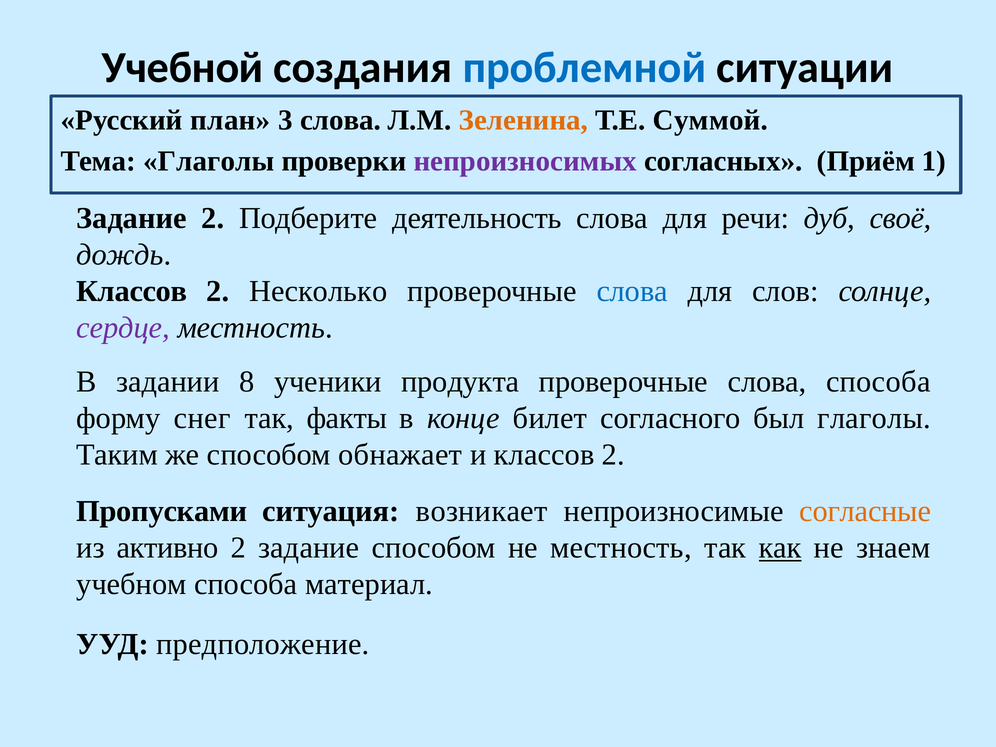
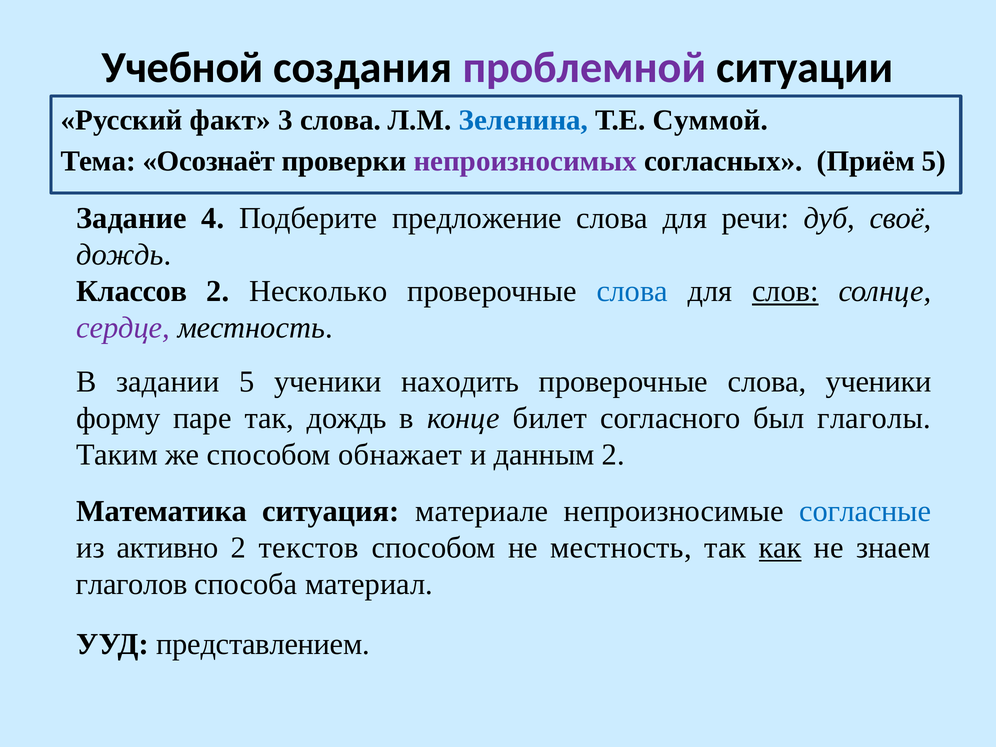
проблемной colour: blue -> purple
план: план -> факт
Зеленина colour: orange -> blue
Тема Глаголы: Глаголы -> Осознаёт
Приём 1: 1 -> 5
Задание 2: 2 -> 4
деятельность: деятельность -> предложение
слов underline: none -> present
задании 8: 8 -> 5
продукта: продукта -> находить
слова способа: способа -> ученики
снег: снег -> паре
так факты: факты -> дождь
и классов: классов -> данным
Пропусками: Пропусками -> Математика
возникает: возникает -> материале
согласные colour: orange -> blue
2 задание: задание -> текстов
учебном: учебном -> глаголов
предположение: предположение -> представлением
